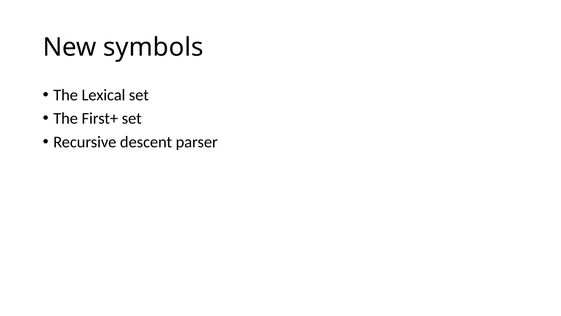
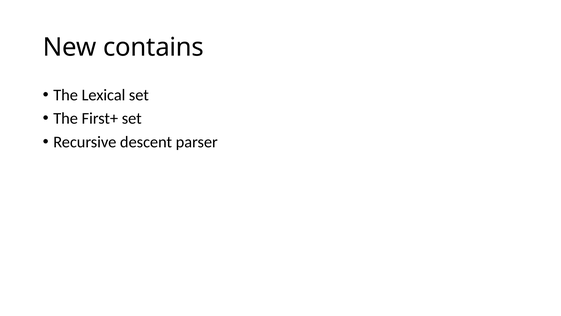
symbols: symbols -> contains
